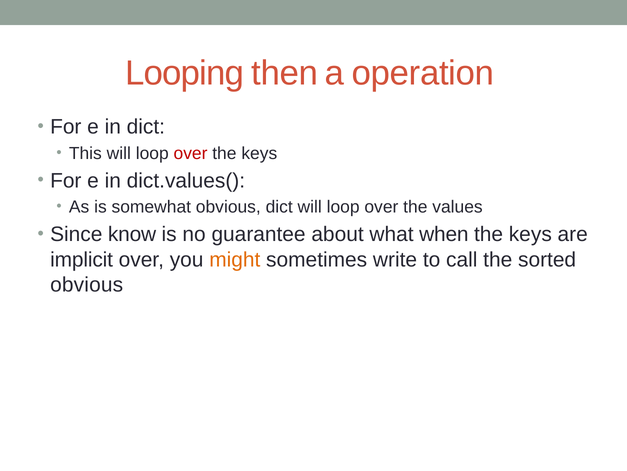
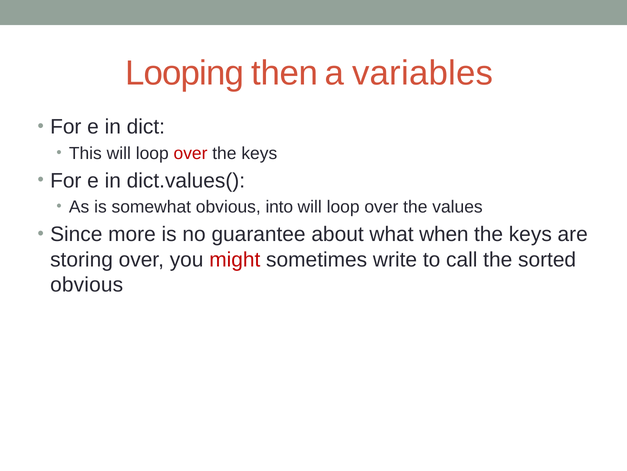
operation: operation -> variables
obvious dict: dict -> into
know: know -> more
implicit: implicit -> storing
might colour: orange -> red
